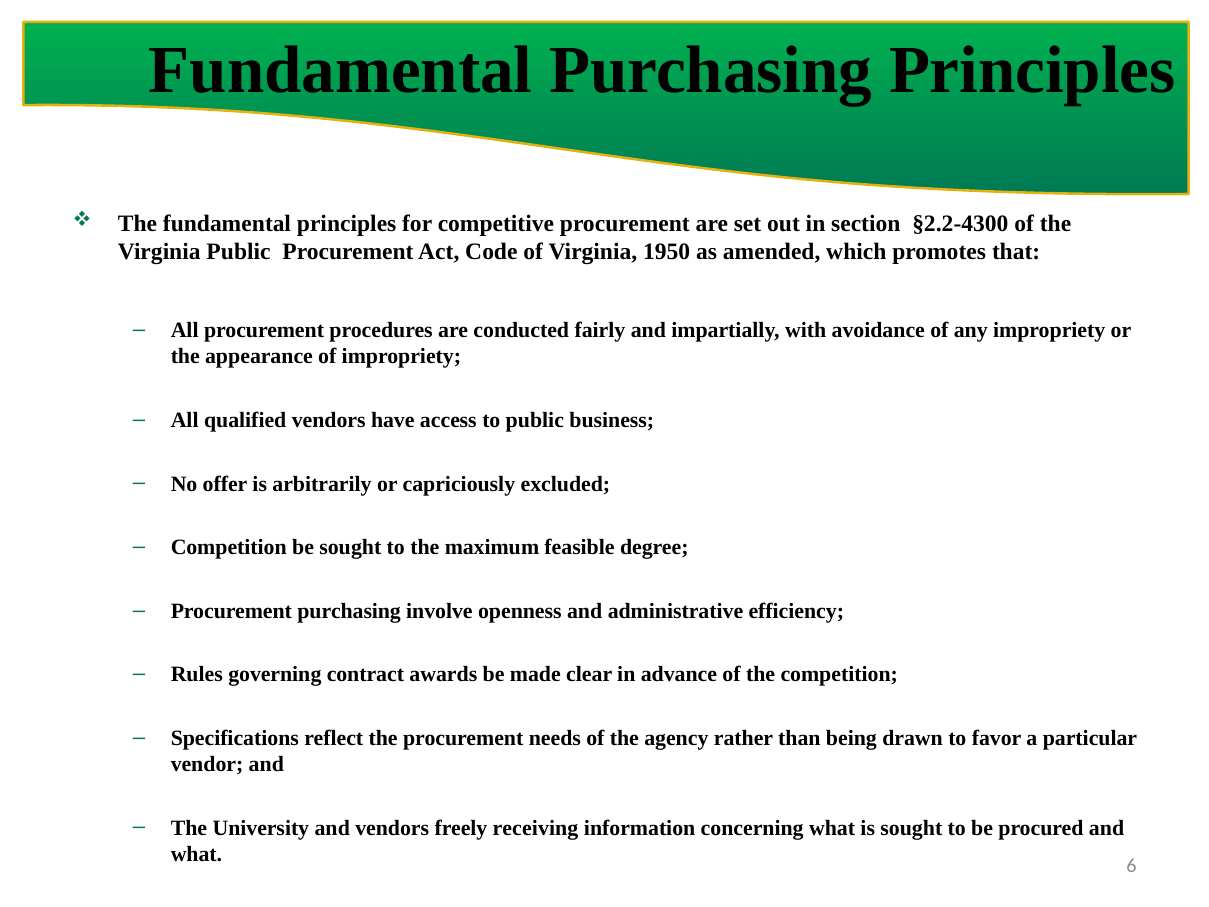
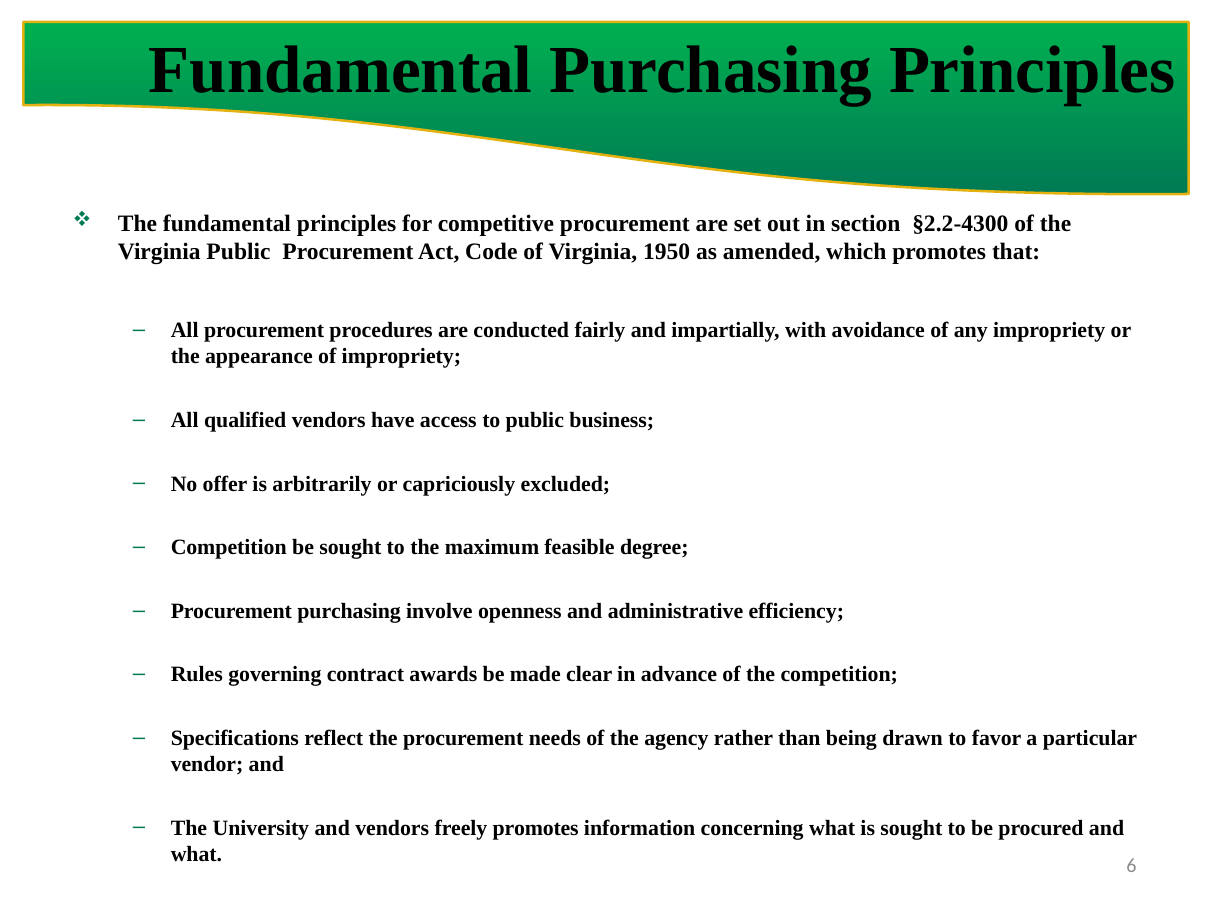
freely receiving: receiving -> promotes
